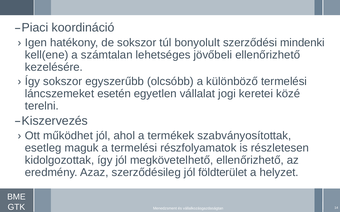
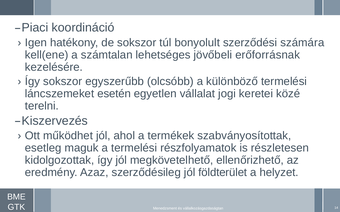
mindenki: mindenki -> számára
jövőbeli ellenőrizhető: ellenőrizhető -> erőforrásnak
